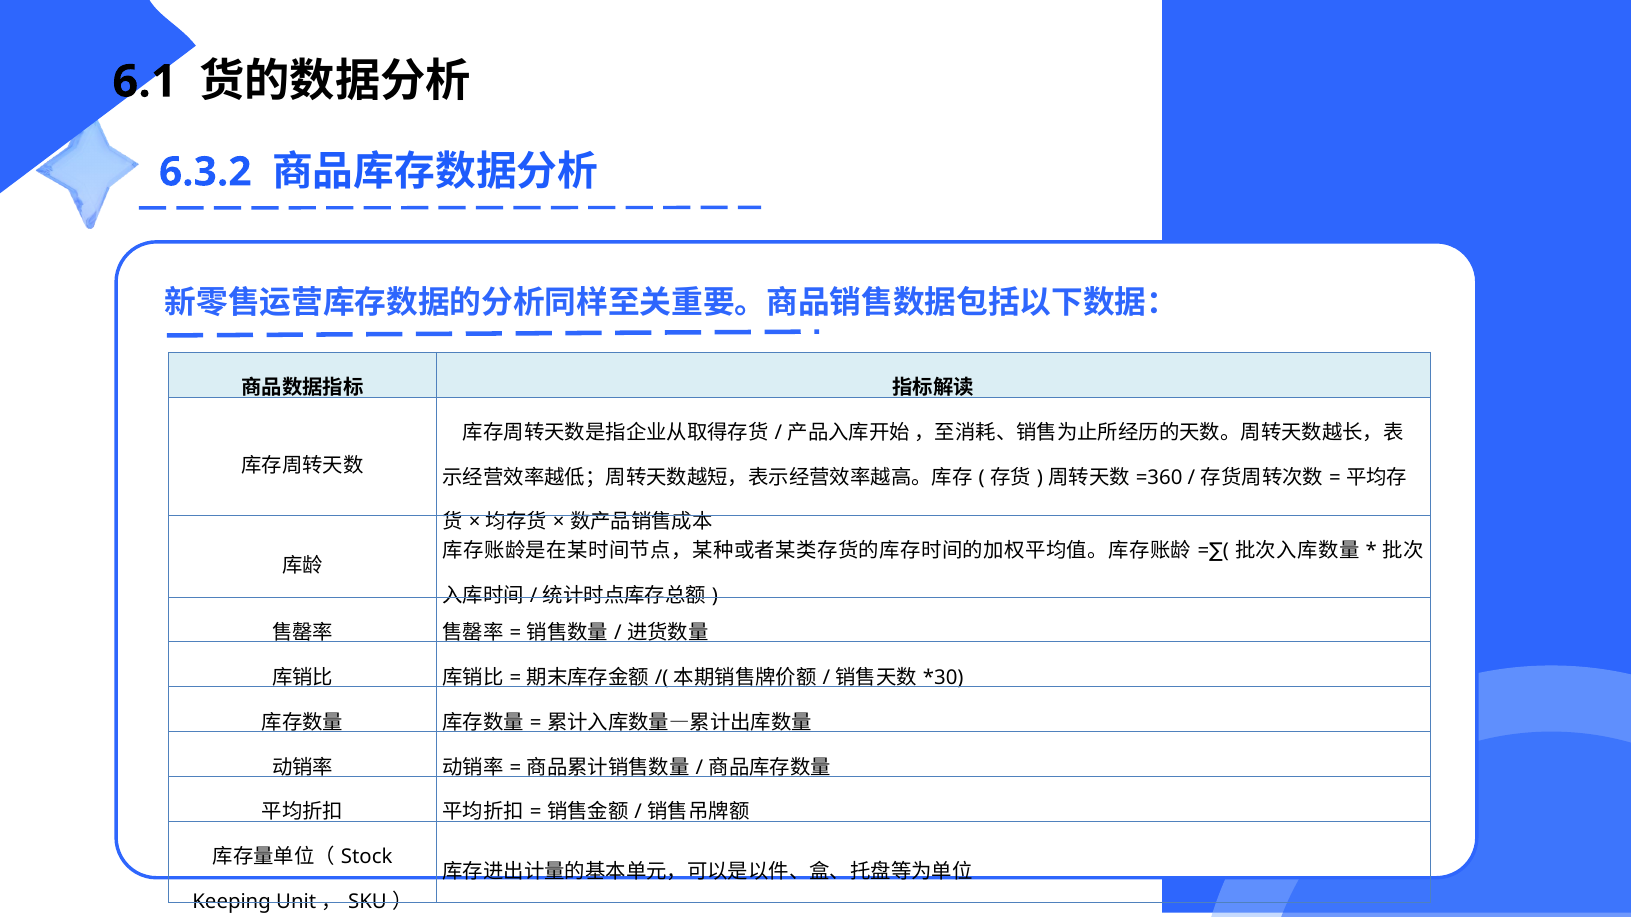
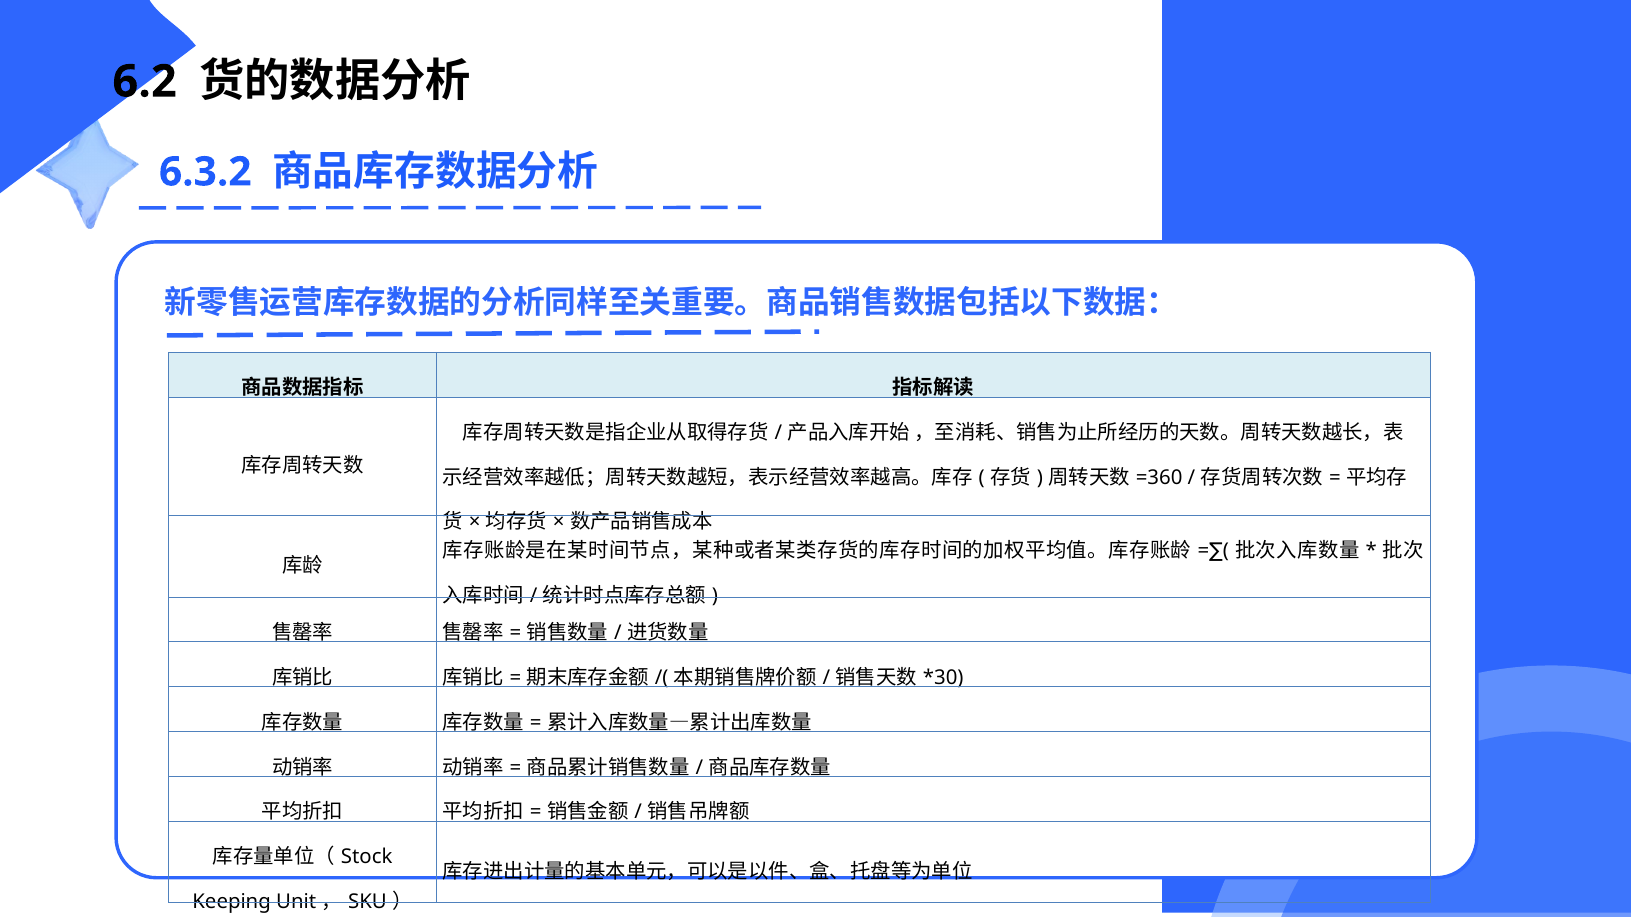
6.1: 6.1 -> 6.2
